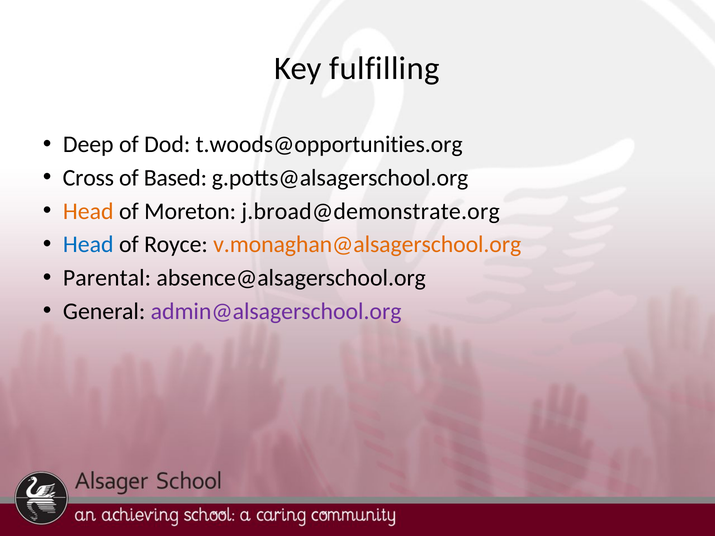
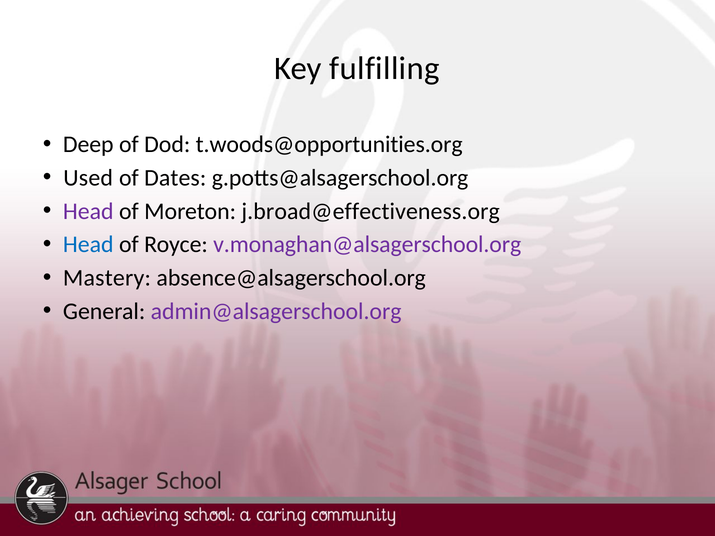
Cross: Cross -> Used
Based: Based -> Dates
Head at (88, 211) colour: orange -> purple
j.broad@demonstrate.org: j.broad@demonstrate.org -> j.broad@effectiveness.org
v.monaghan@alsagerschool.org colour: orange -> purple
Parental: Parental -> Mastery
